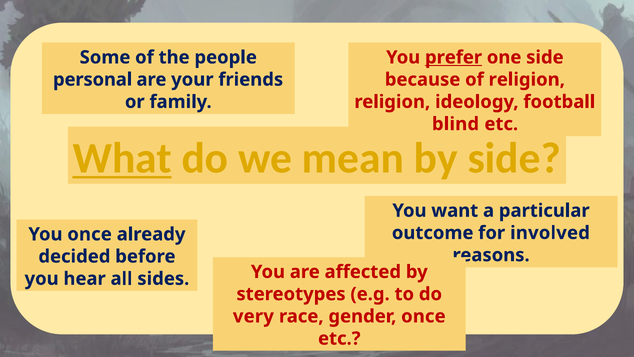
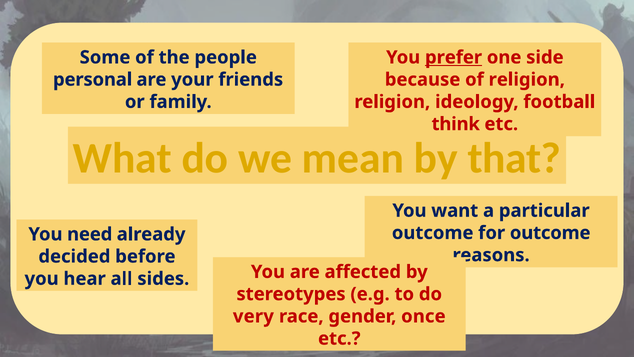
blind: blind -> think
What underline: present -> none
by side: side -> that
for involved: involved -> outcome
You once: once -> need
